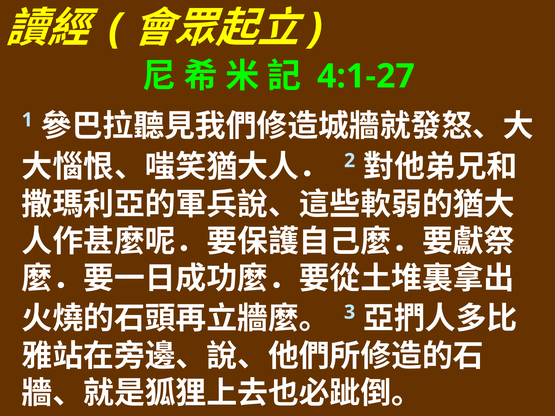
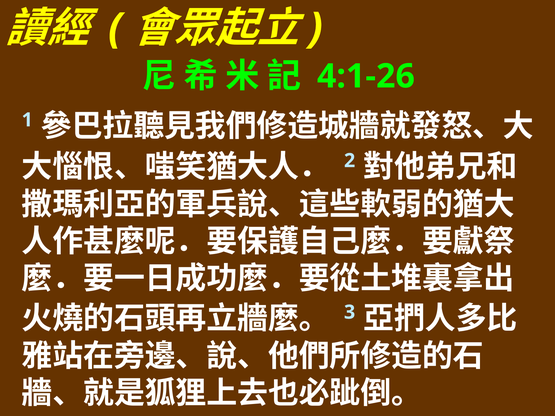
4:1-27: 4:1-27 -> 4:1-26
